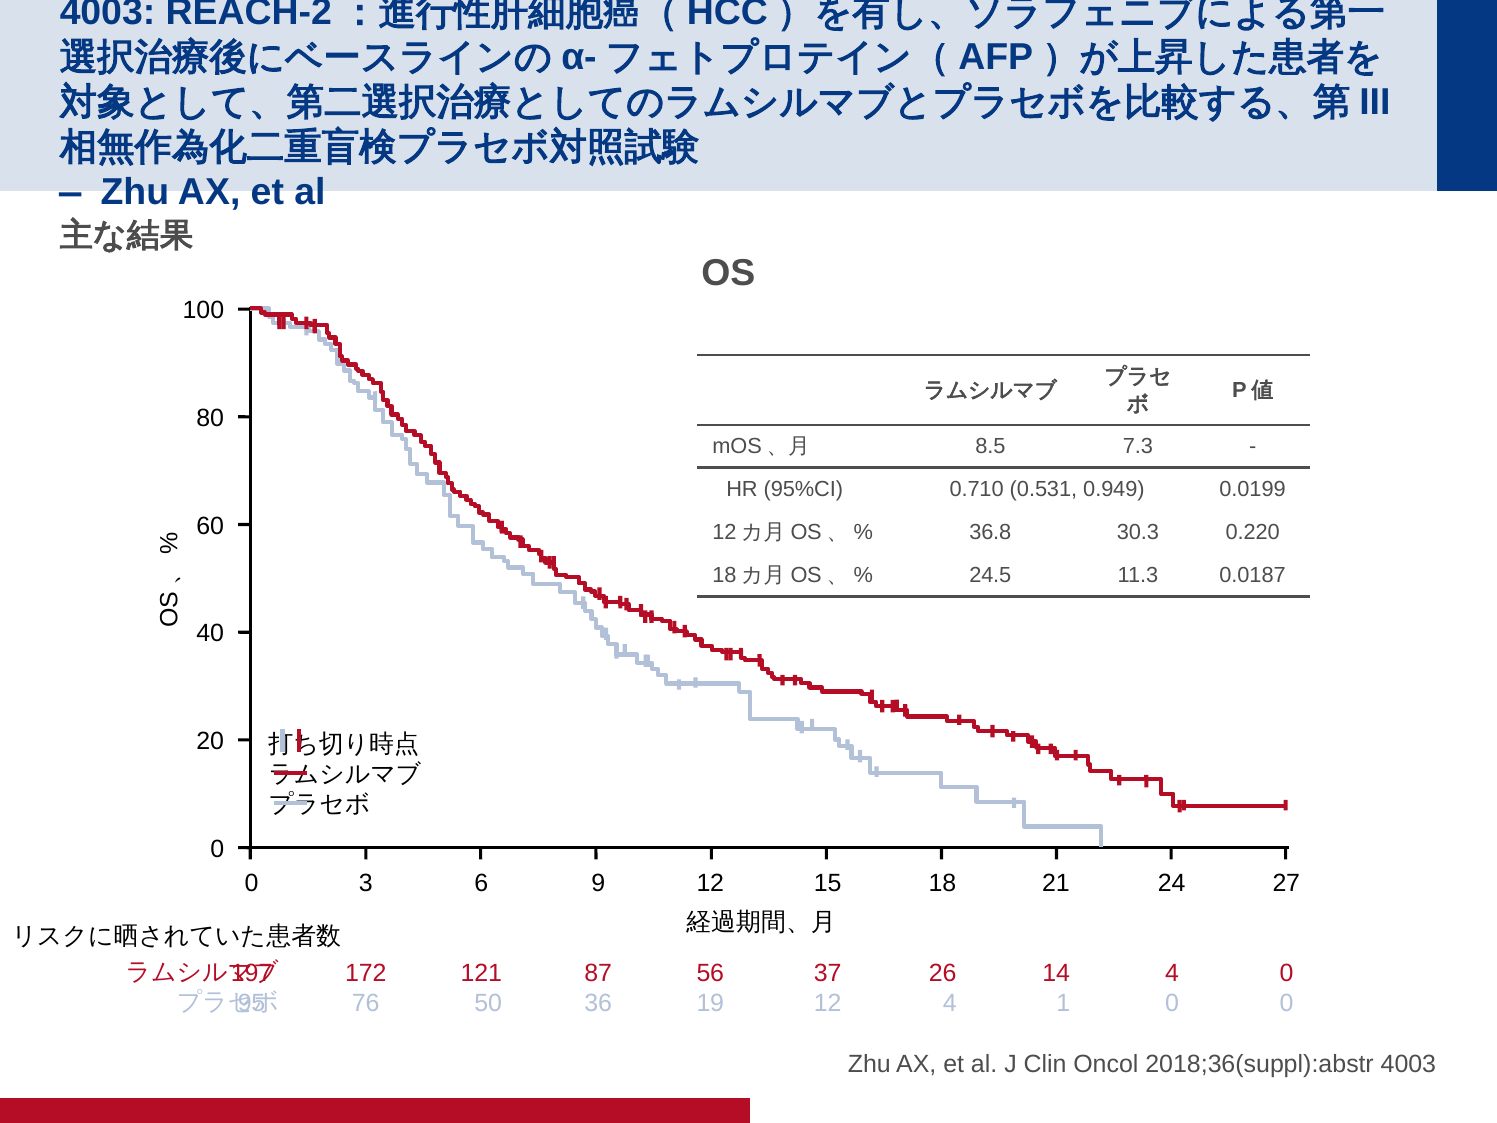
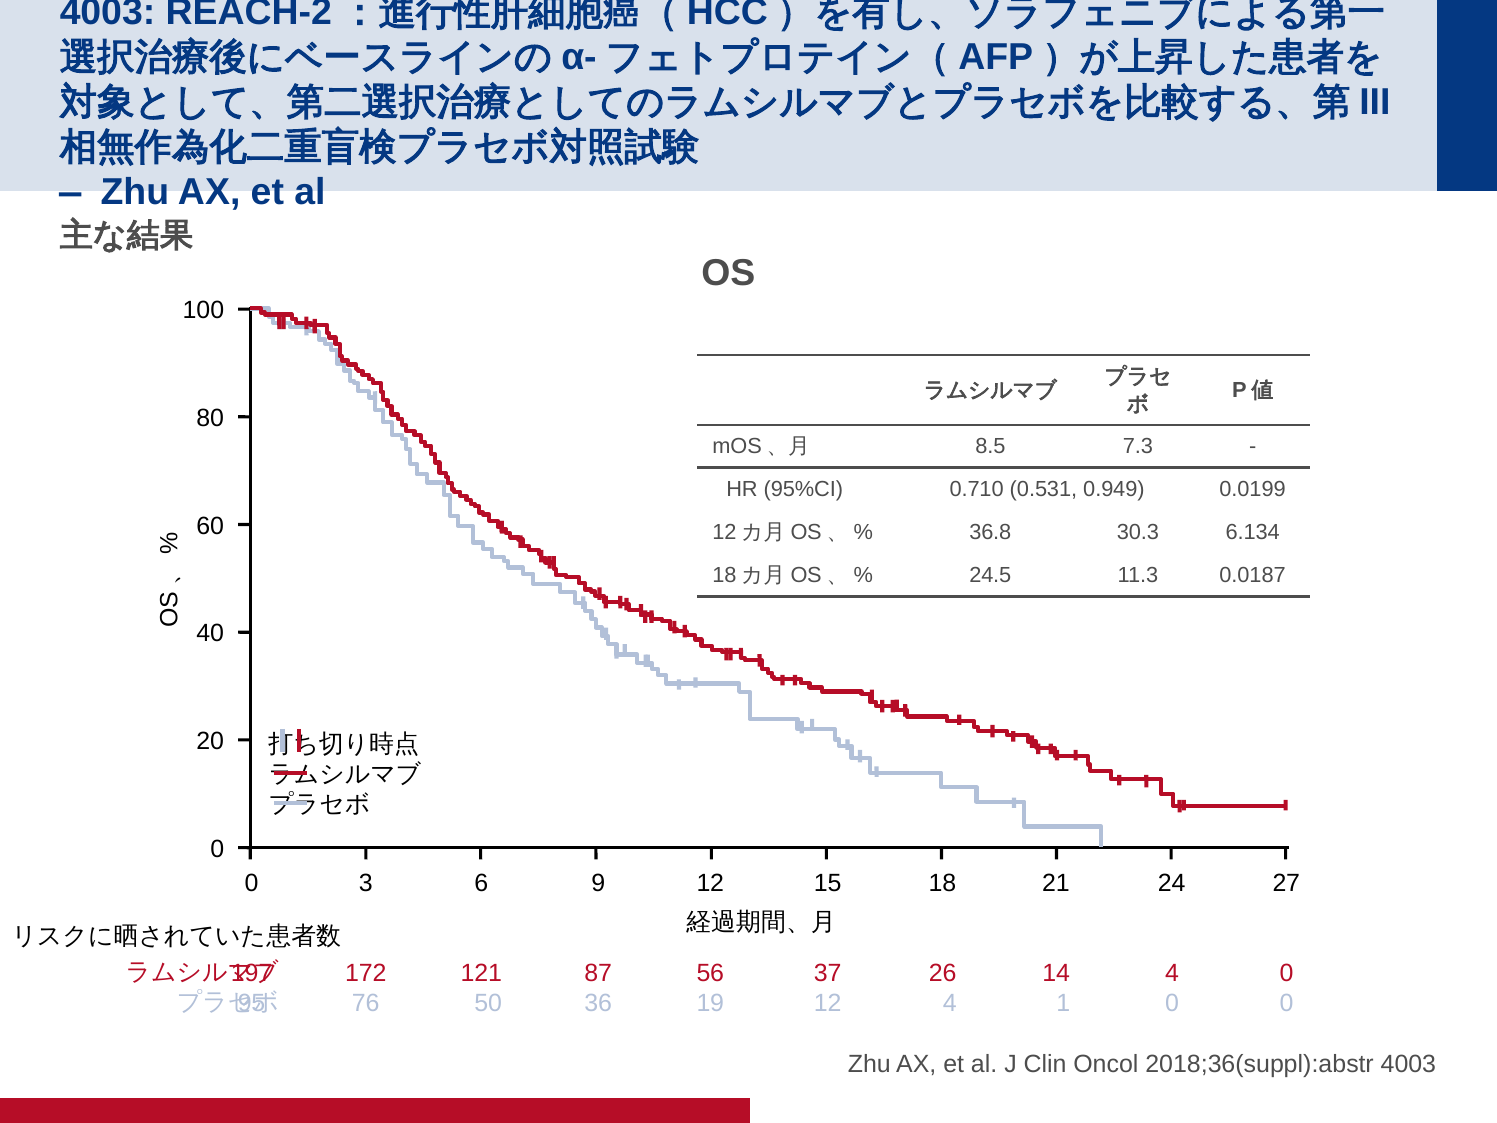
0.220: 0.220 -> 6.134
